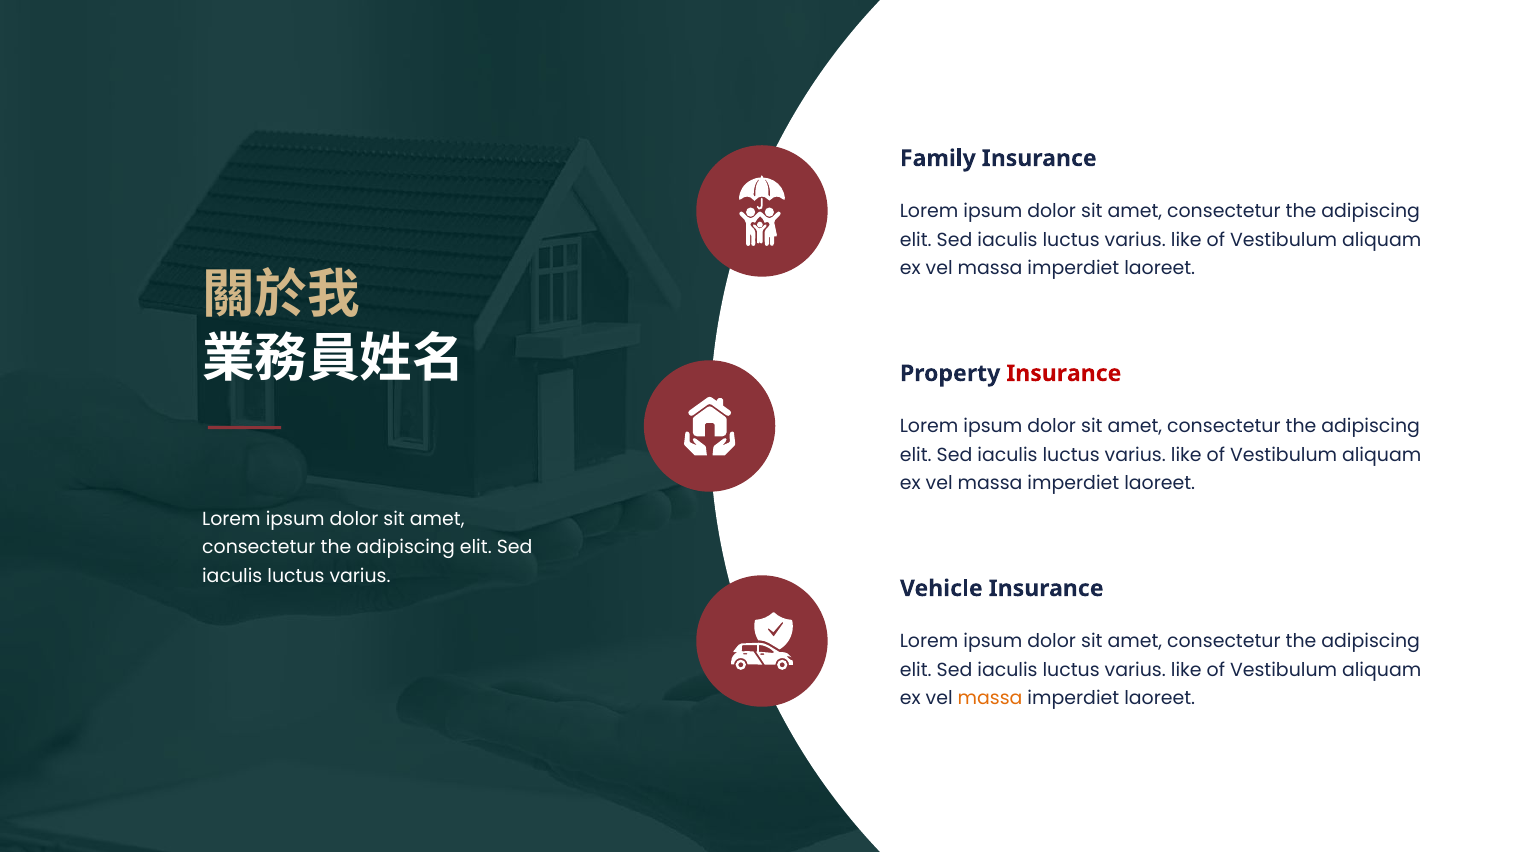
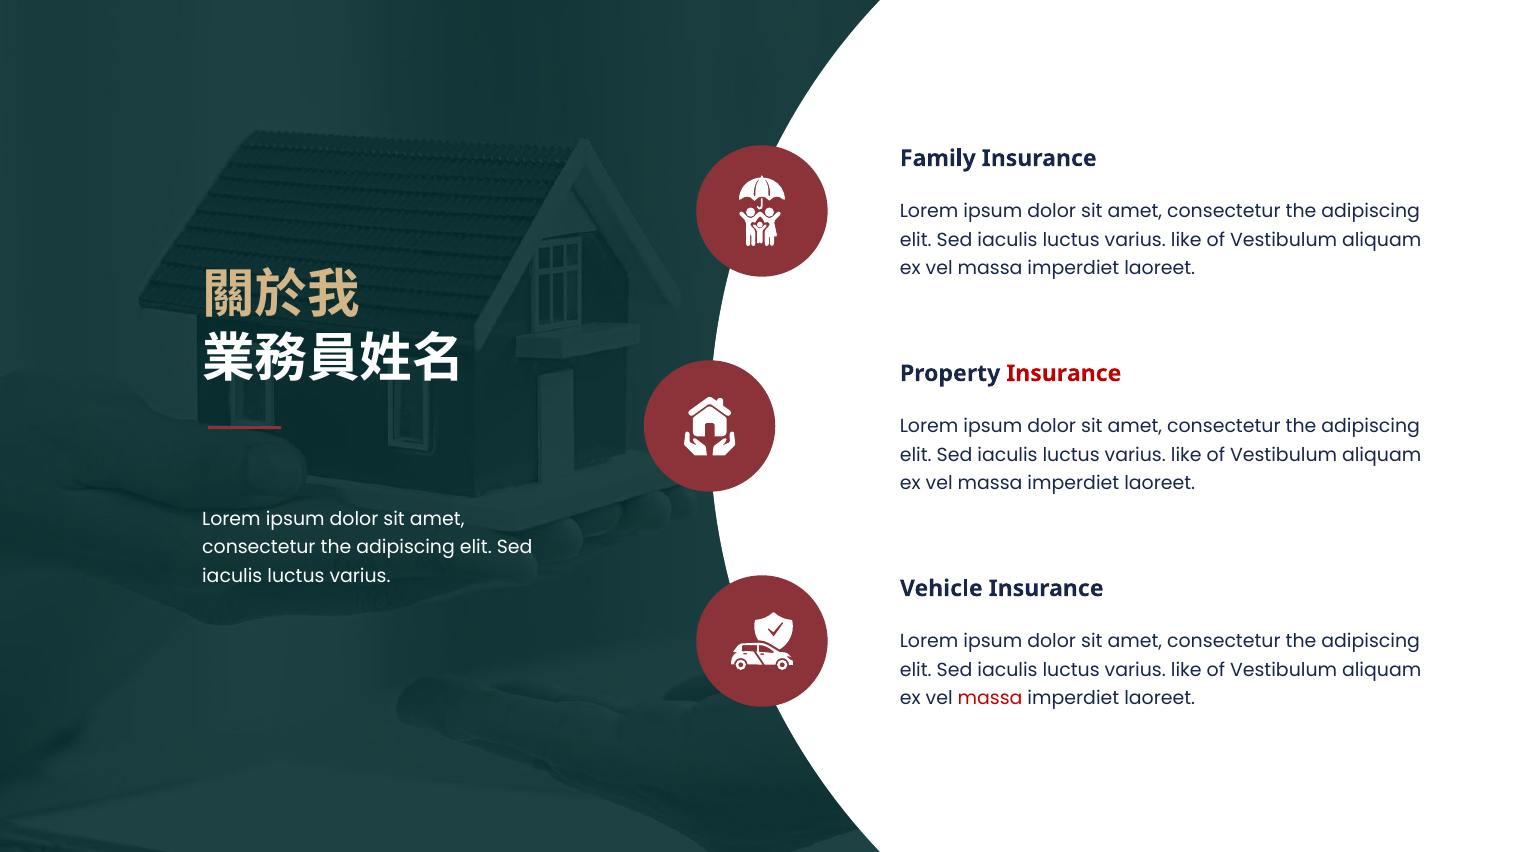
massa at (990, 698) colour: orange -> red
